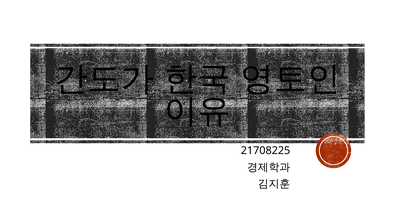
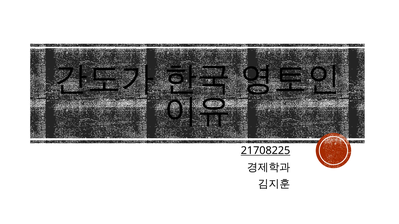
21708225 underline: none -> present
